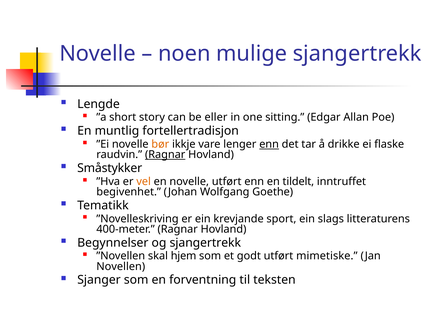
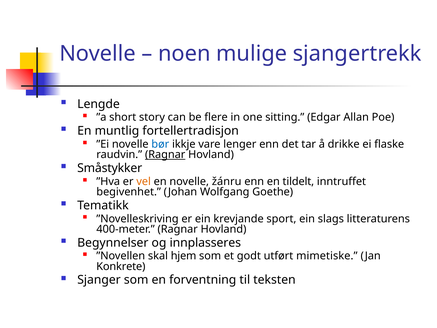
eller: eller -> flere
bør colour: orange -> blue
enn at (269, 144) underline: present -> none
novelle utført: utført -> žánru
og sjangertrekk: sjangertrekk -> innplasseres
Novellen: Novellen -> Konkrete
